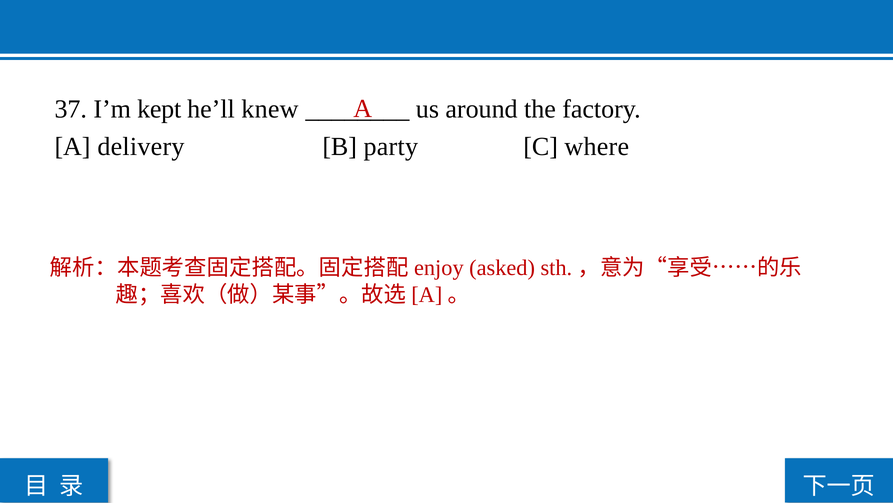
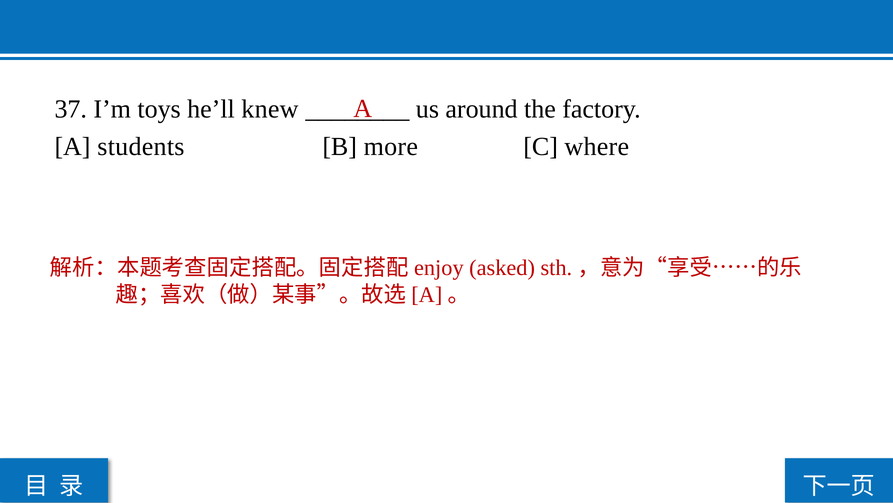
kept: kept -> toys
delivery: delivery -> students
party: party -> more
